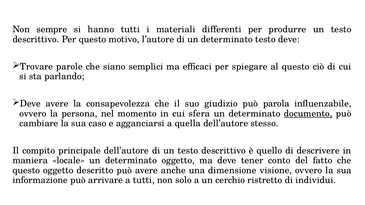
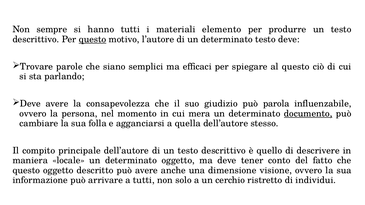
differenti: differenti -> elemento
questo at (92, 39) underline: none -> present
sfera: sfera -> mera
caso: caso -> folla
